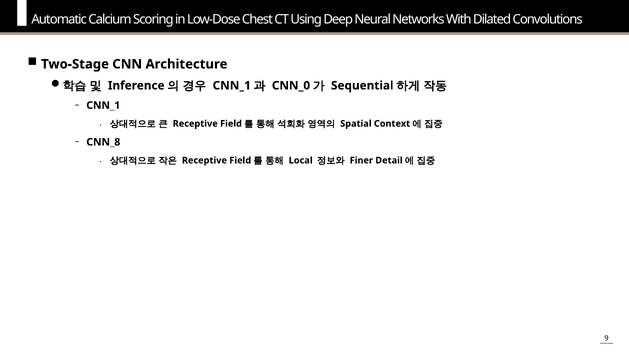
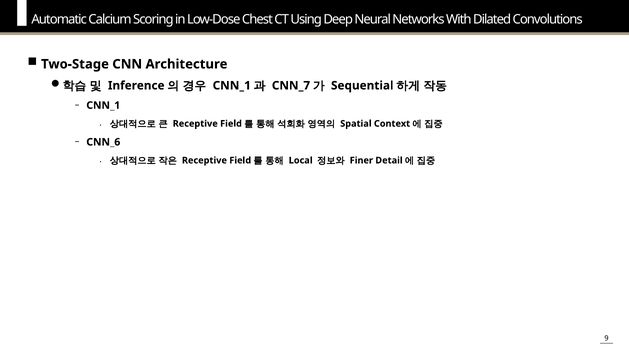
CNN_0: CNN_0 -> CNN_7
CNN_8: CNN_8 -> CNN_6
